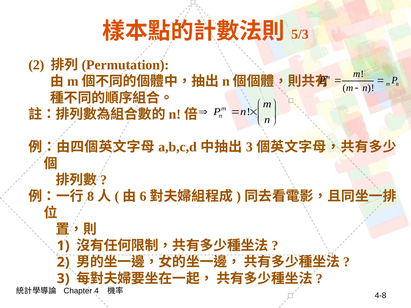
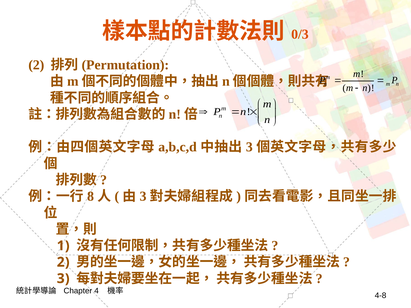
5/3: 5/3 -> 0/3
6 at (143, 197): 6 -> 3
